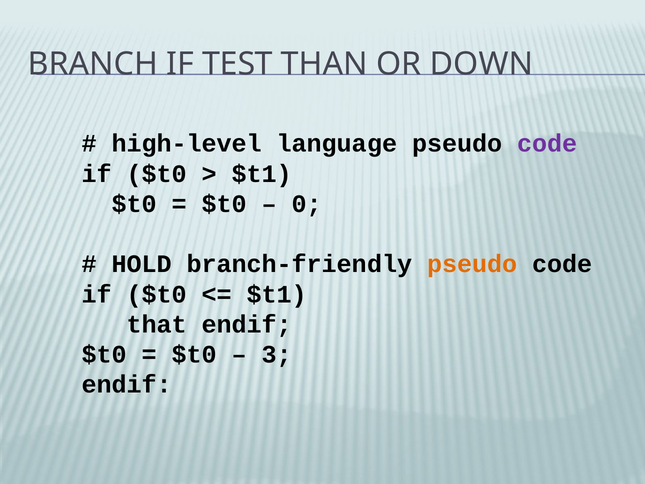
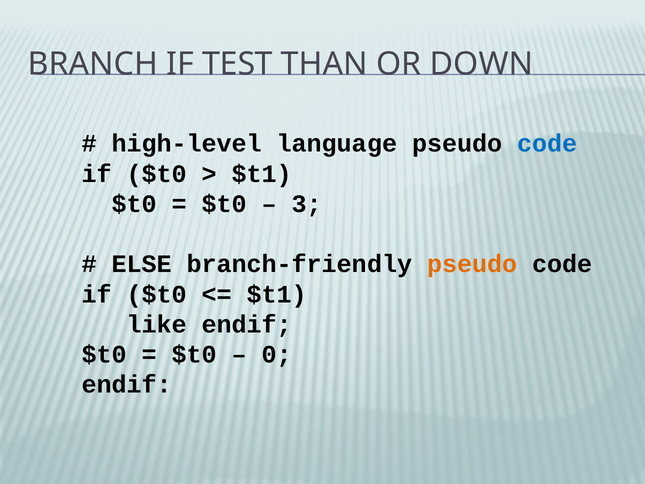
code at (547, 144) colour: purple -> blue
0: 0 -> 3
HOLD: HOLD -> ELSE
that: that -> like
3: 3 -> 0
